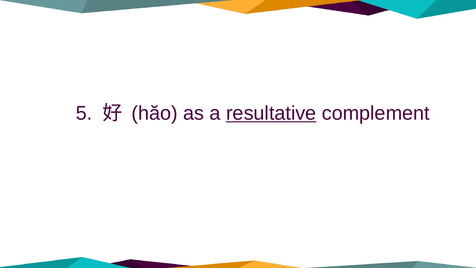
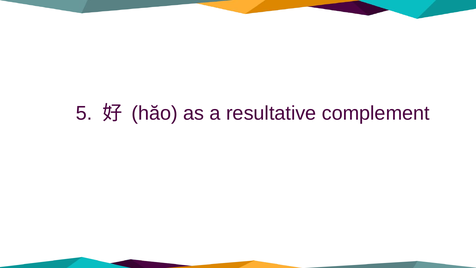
resultative underline: present -> none
